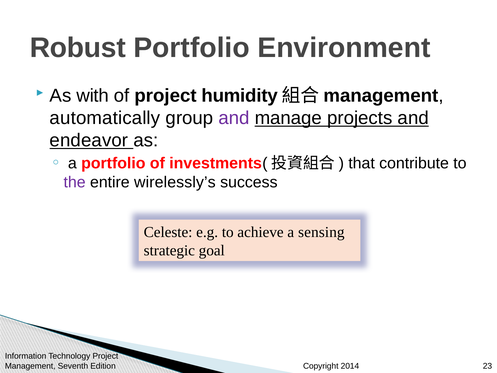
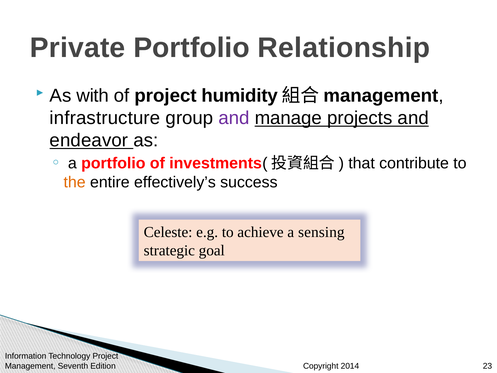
Robust: Robust -> Private
Environment: Environment -> Relationship
automatically: automatically -> infrastructure
the colour: purple -> orange
wirelessly’s: wirelessly’s -> effectively’s
